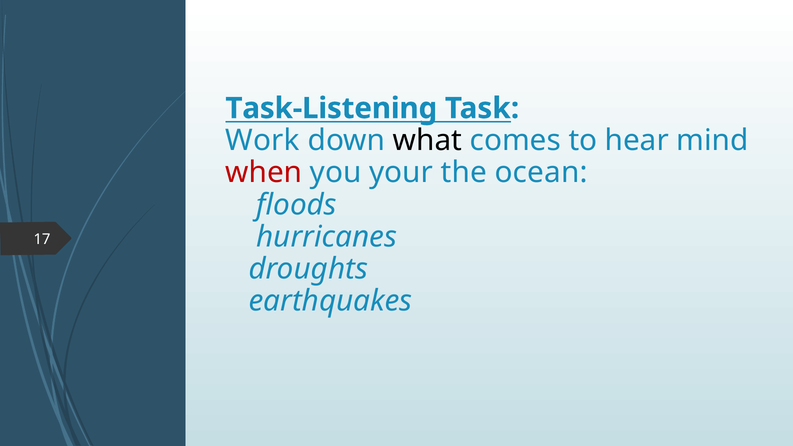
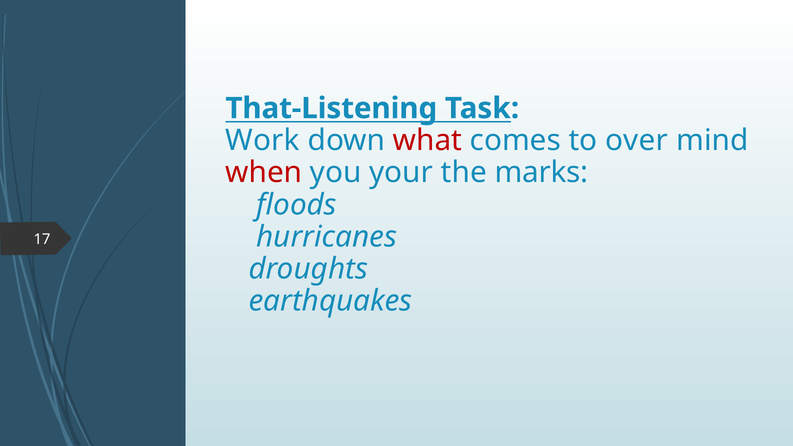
Task-Listening: Task-Listening -> That-Listening
what colour: black -> red
hear: hear -> over
ocean: ocean -> marks
